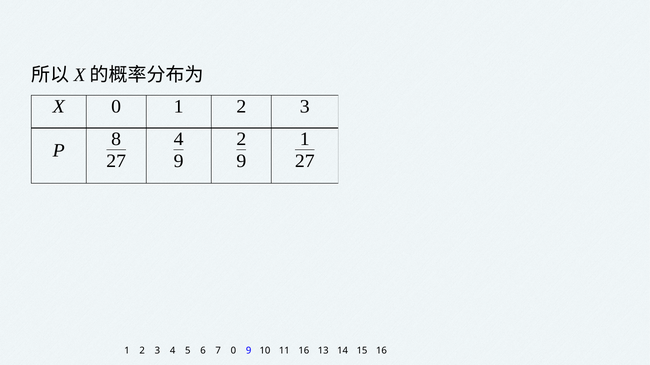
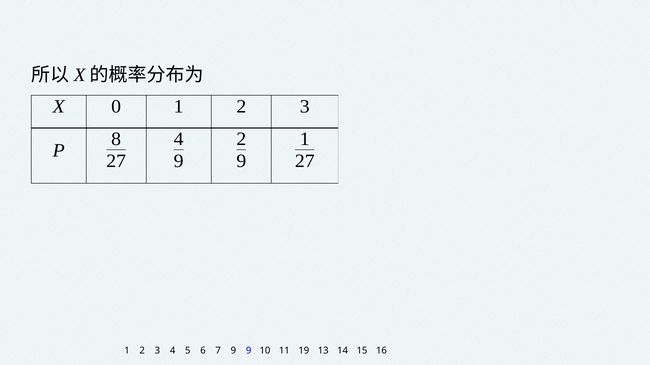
7 0: 0 -> 9
11 16: 16 -> 19
